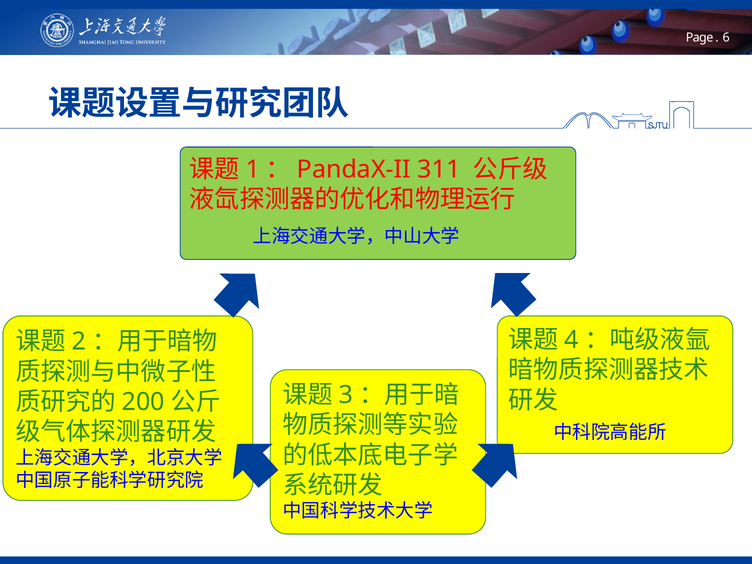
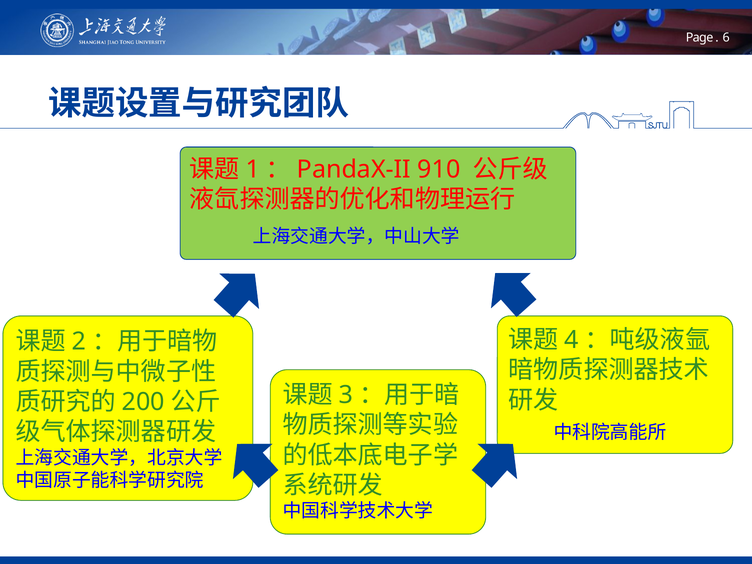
311: 311 -> 910
